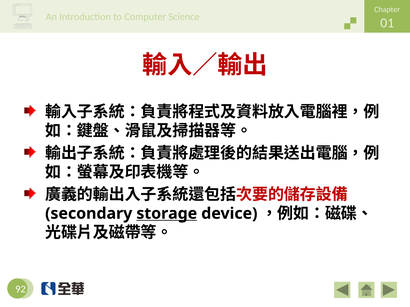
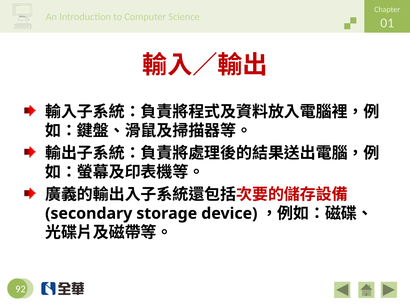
storage underline: present -> none
